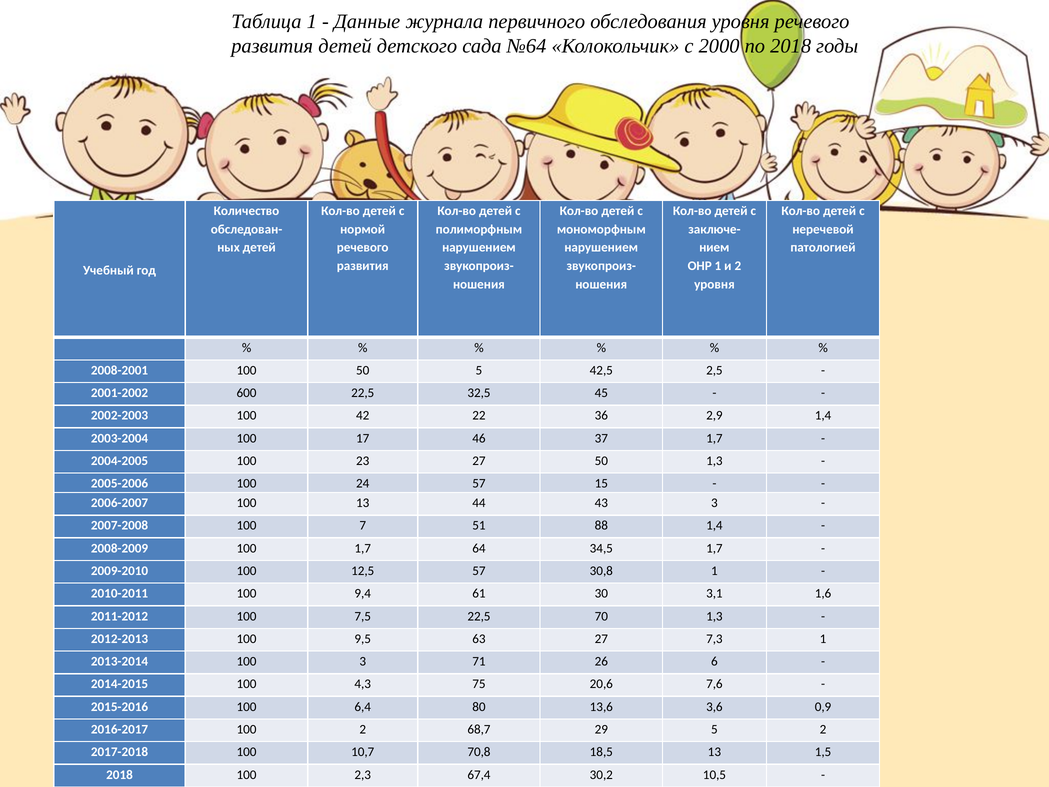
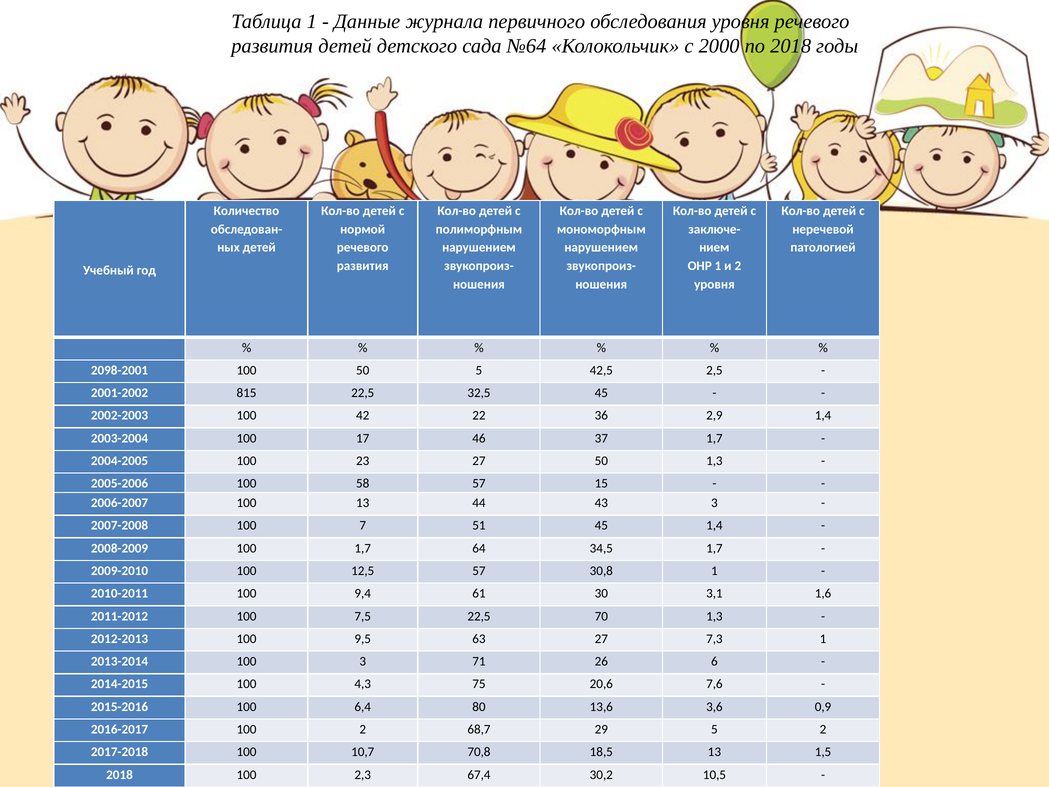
2008-2001: 2008-2001 -> 2098-2001
600: 600 -> 815
24: 24 -> 58
51 88: 88 -> 45
